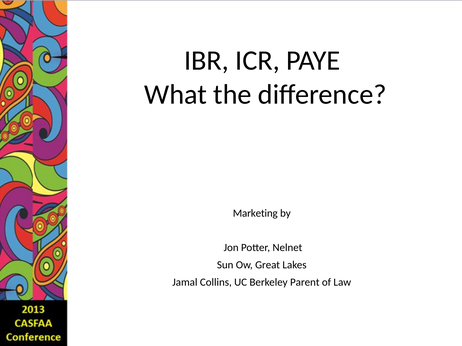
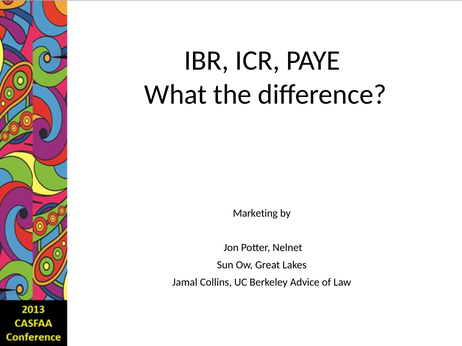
Parent: Parent -> Advice
